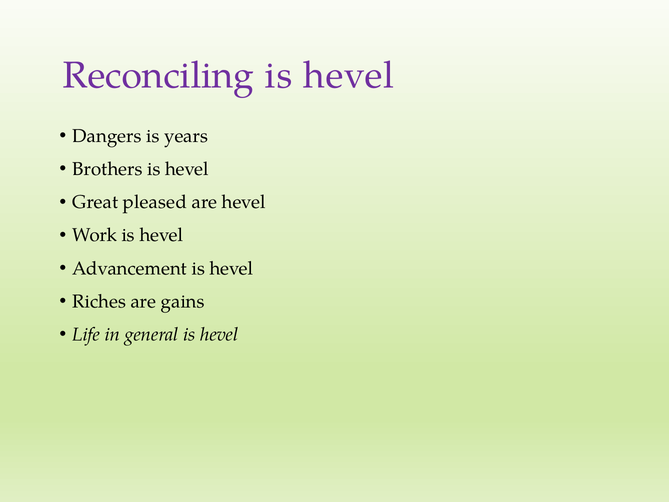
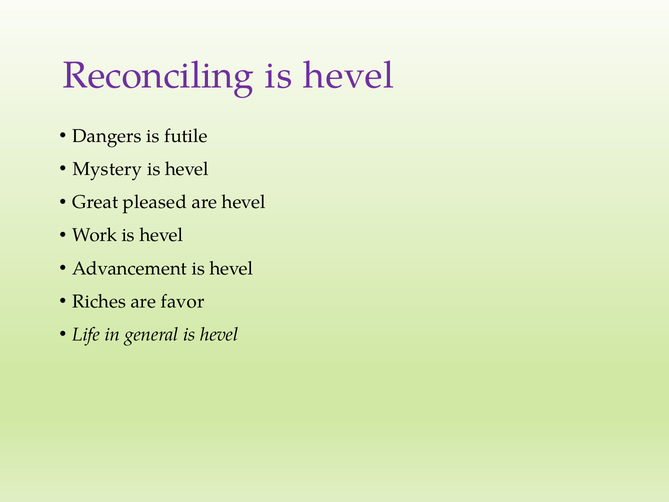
years: years -> futile
Brothers: Brothers -> Mystery
gains: gains -> favor
